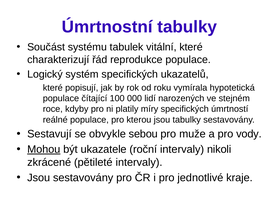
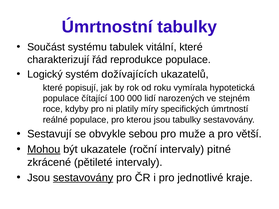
systém specifických: specifických -> dožívajících
vody: vody -> větší
nikoli: nikoli -> pitné
sestavovány at (83, 178) underline: none -> present
